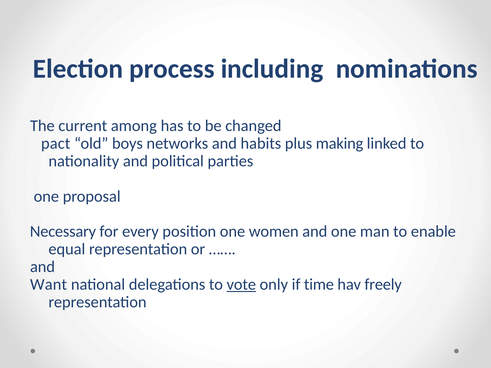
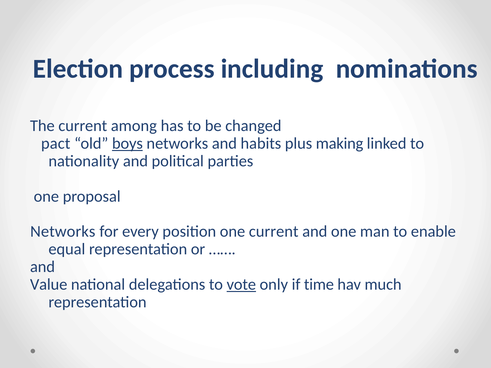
boys underline: none -> present
Necessary at (63, 232): Necessary -> Networks
one women: women -> current
Want: Want -> Value
freely: freely -> much
